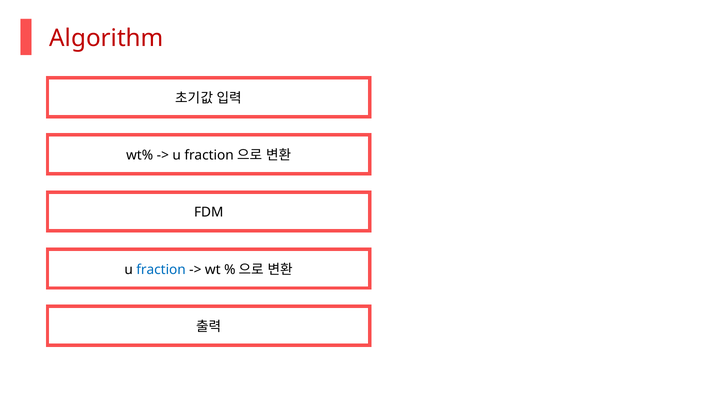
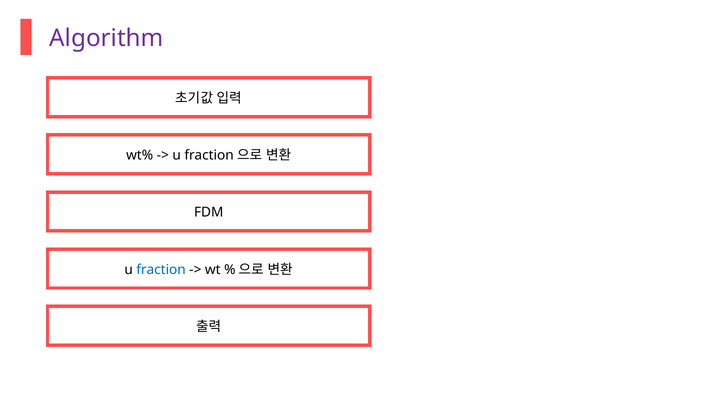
Algorithm colour: red -> purple
